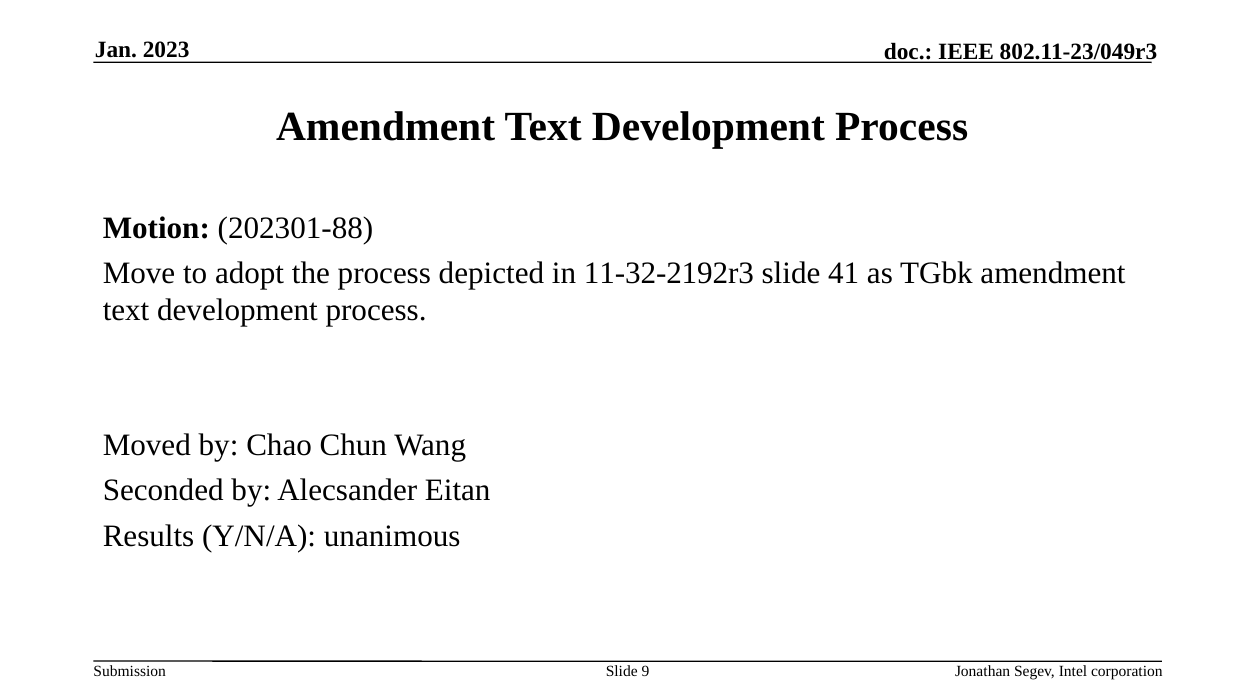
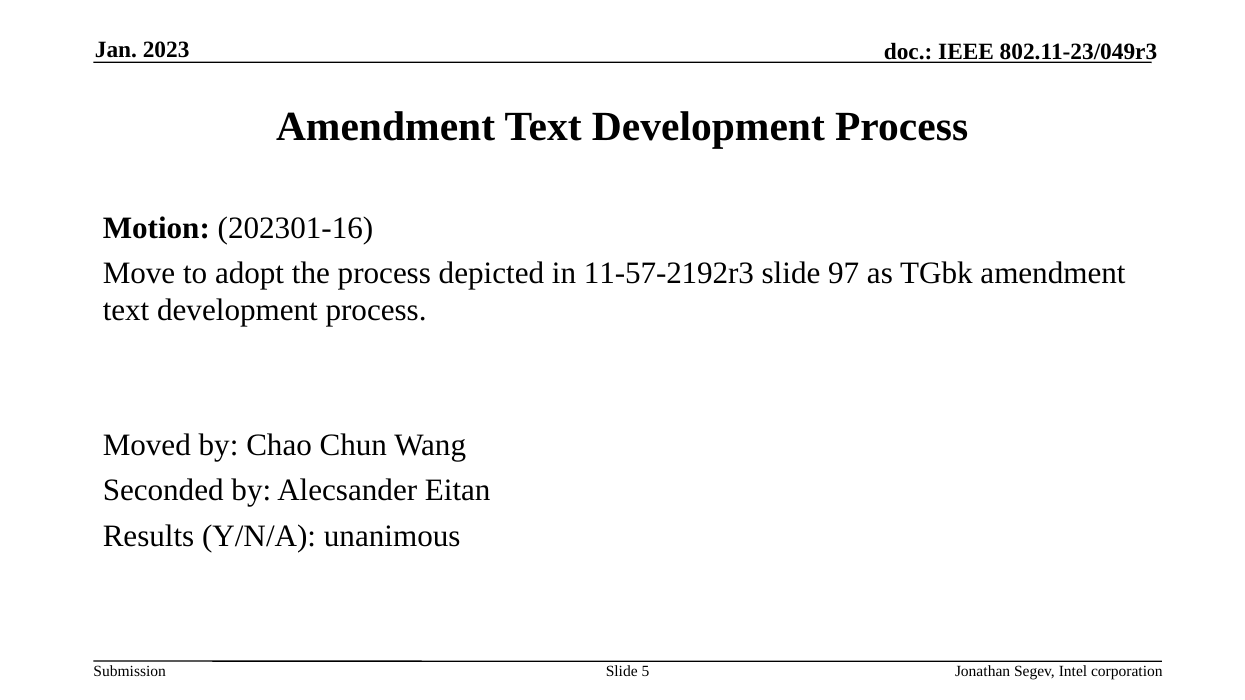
202301-88: 202301-88 -> 202301-16
11-32-2192r3: 11-32-2192r3 -> 11-57-2192r3
41: 41 -> 97
9: 9 -> 5
